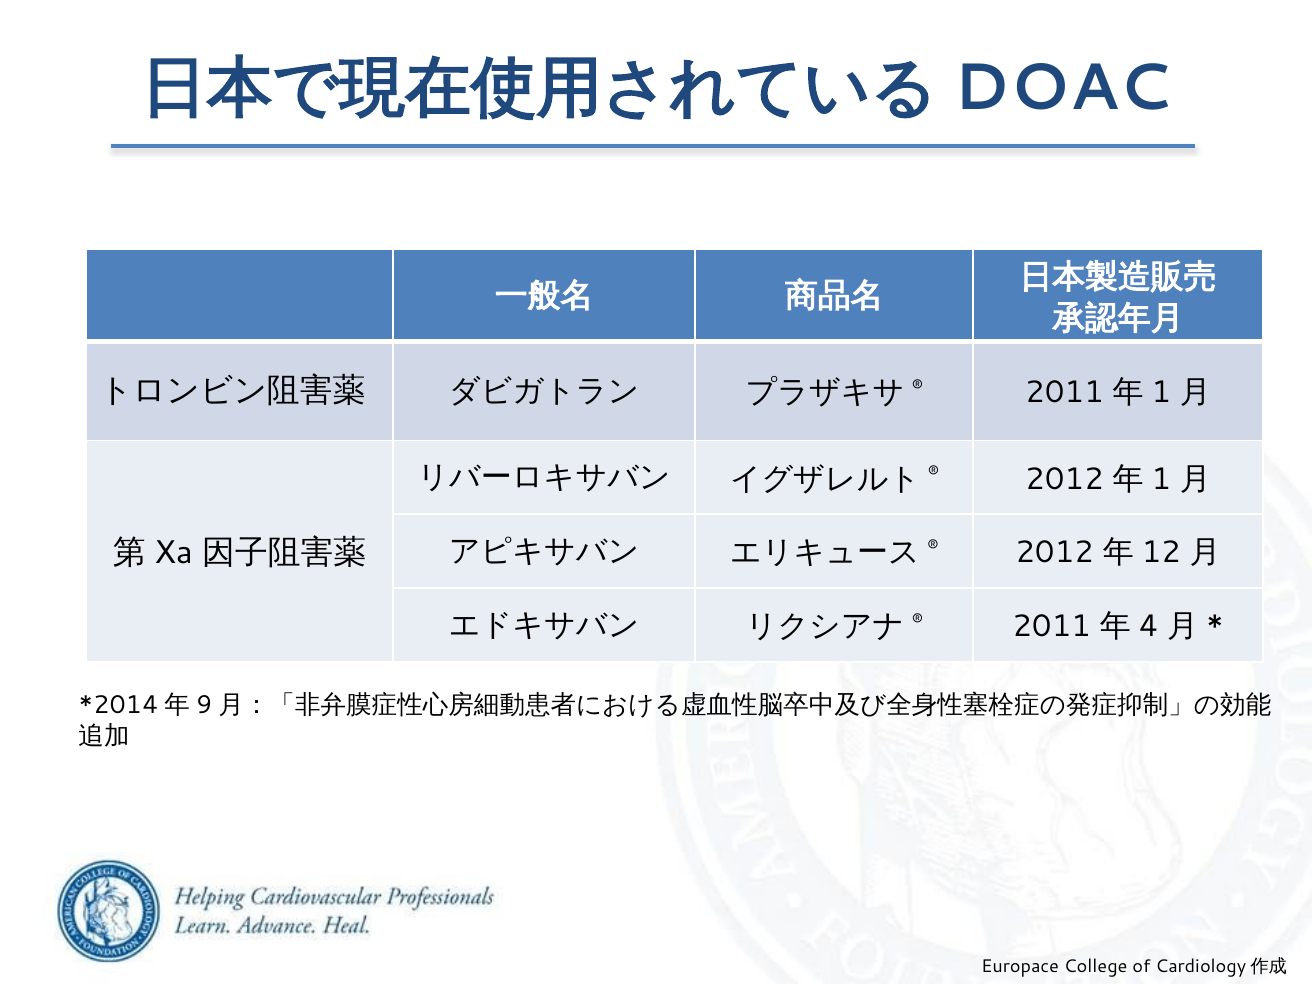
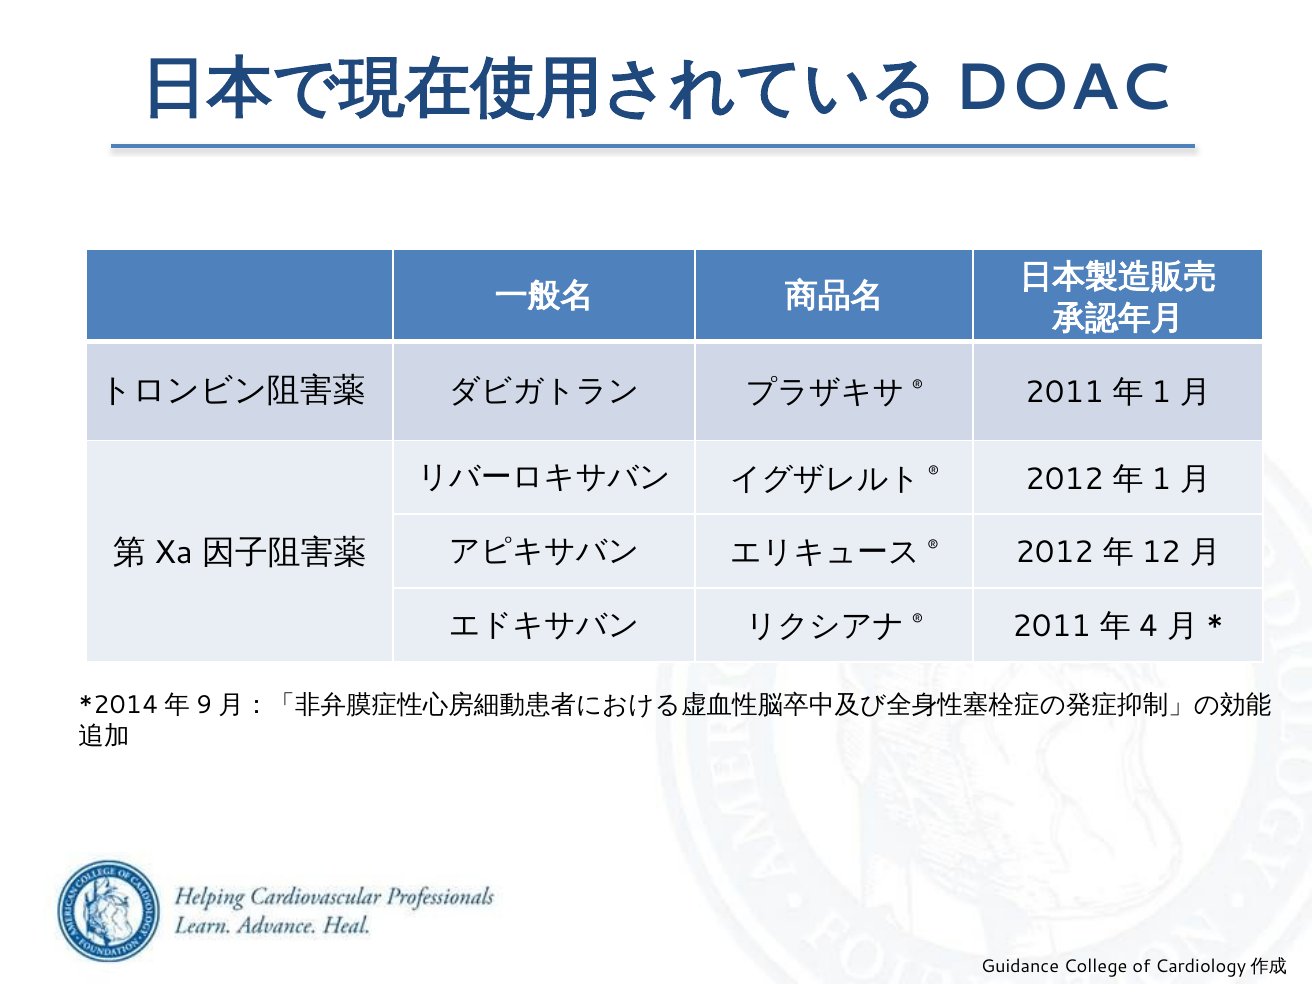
Europace: Europace -> Guidance
